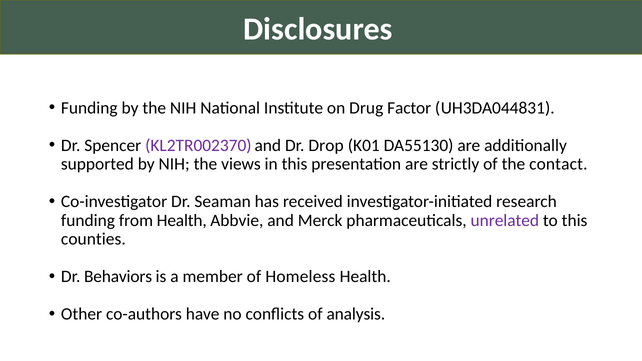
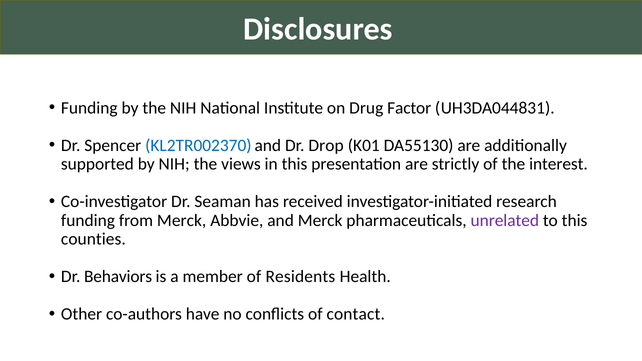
KL2TR002370 colour: purple -> blue
contact: contact -> interest
from Health: Health -> Merck
Homeless: Homeless -> Residents
analysis: analysis -> contact
